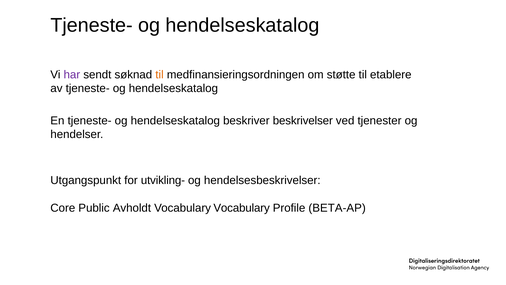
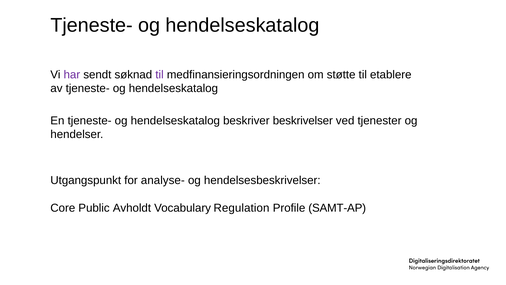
til at (160, 74) colour: orange -> purple
utvikling-: utvikling- -> analyse-
Vocabulary Vocabulary: Vocabulary -> Regulation
BETA-AP: BETA-AP -> SAMT-AP
